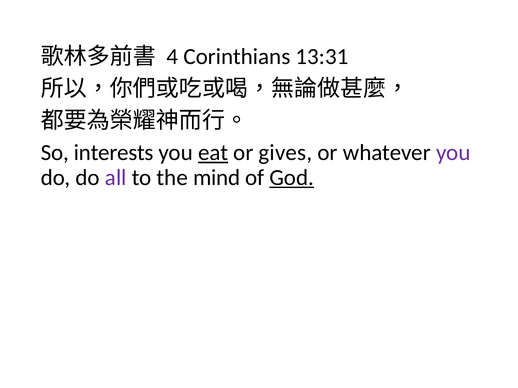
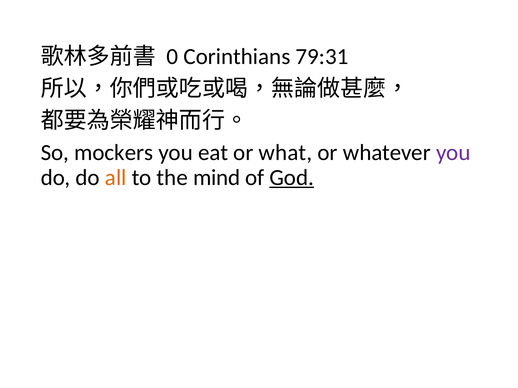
4: 4 -> 0
13:31: 13:31 -> 79:31
interests: interests -> mockers
eat underline: present -> none
gives: gives -> what
all colour: purple -> orange
